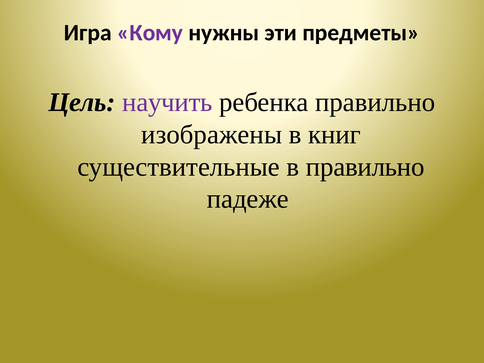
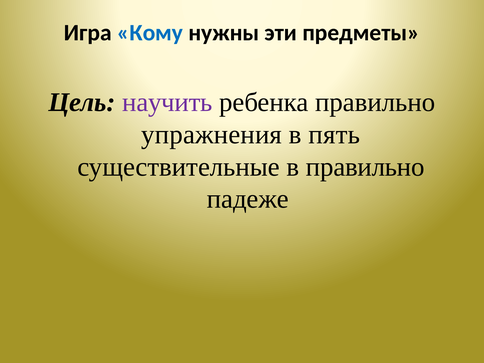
Кому colour: purple -> blue
изображены: изображены -> упражнения
книг: книг -> пять
